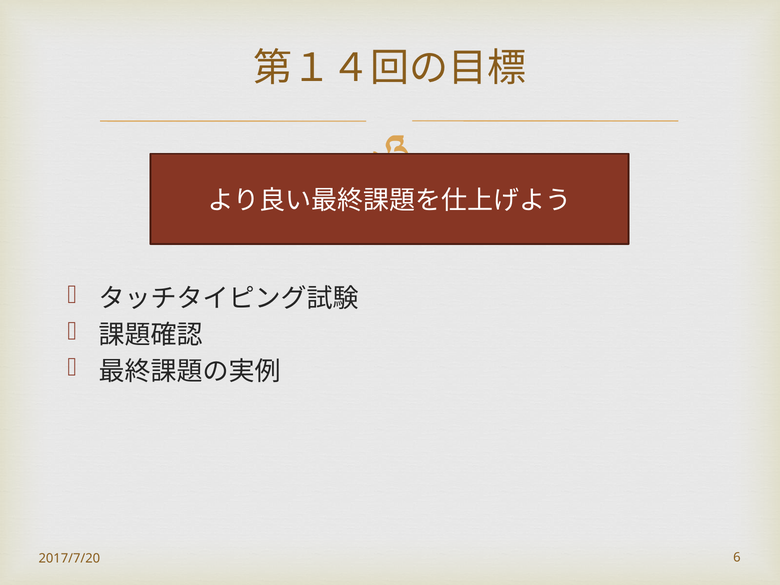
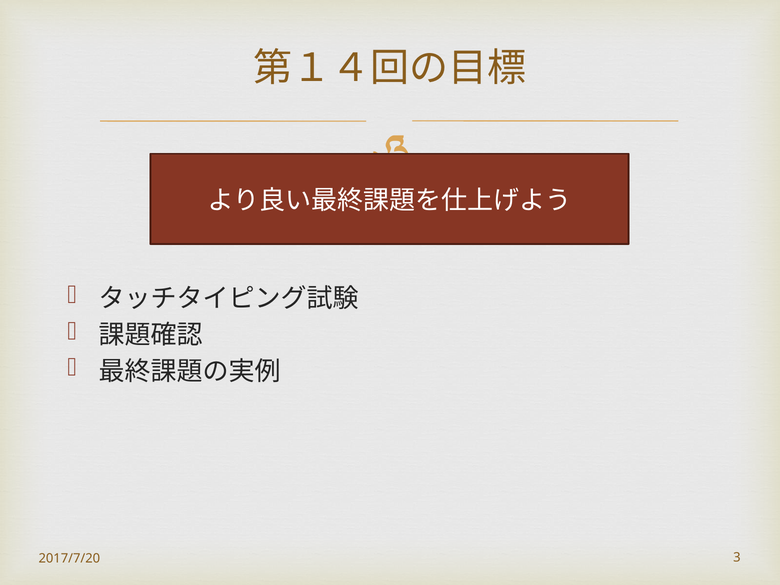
6: 6 -> 3
